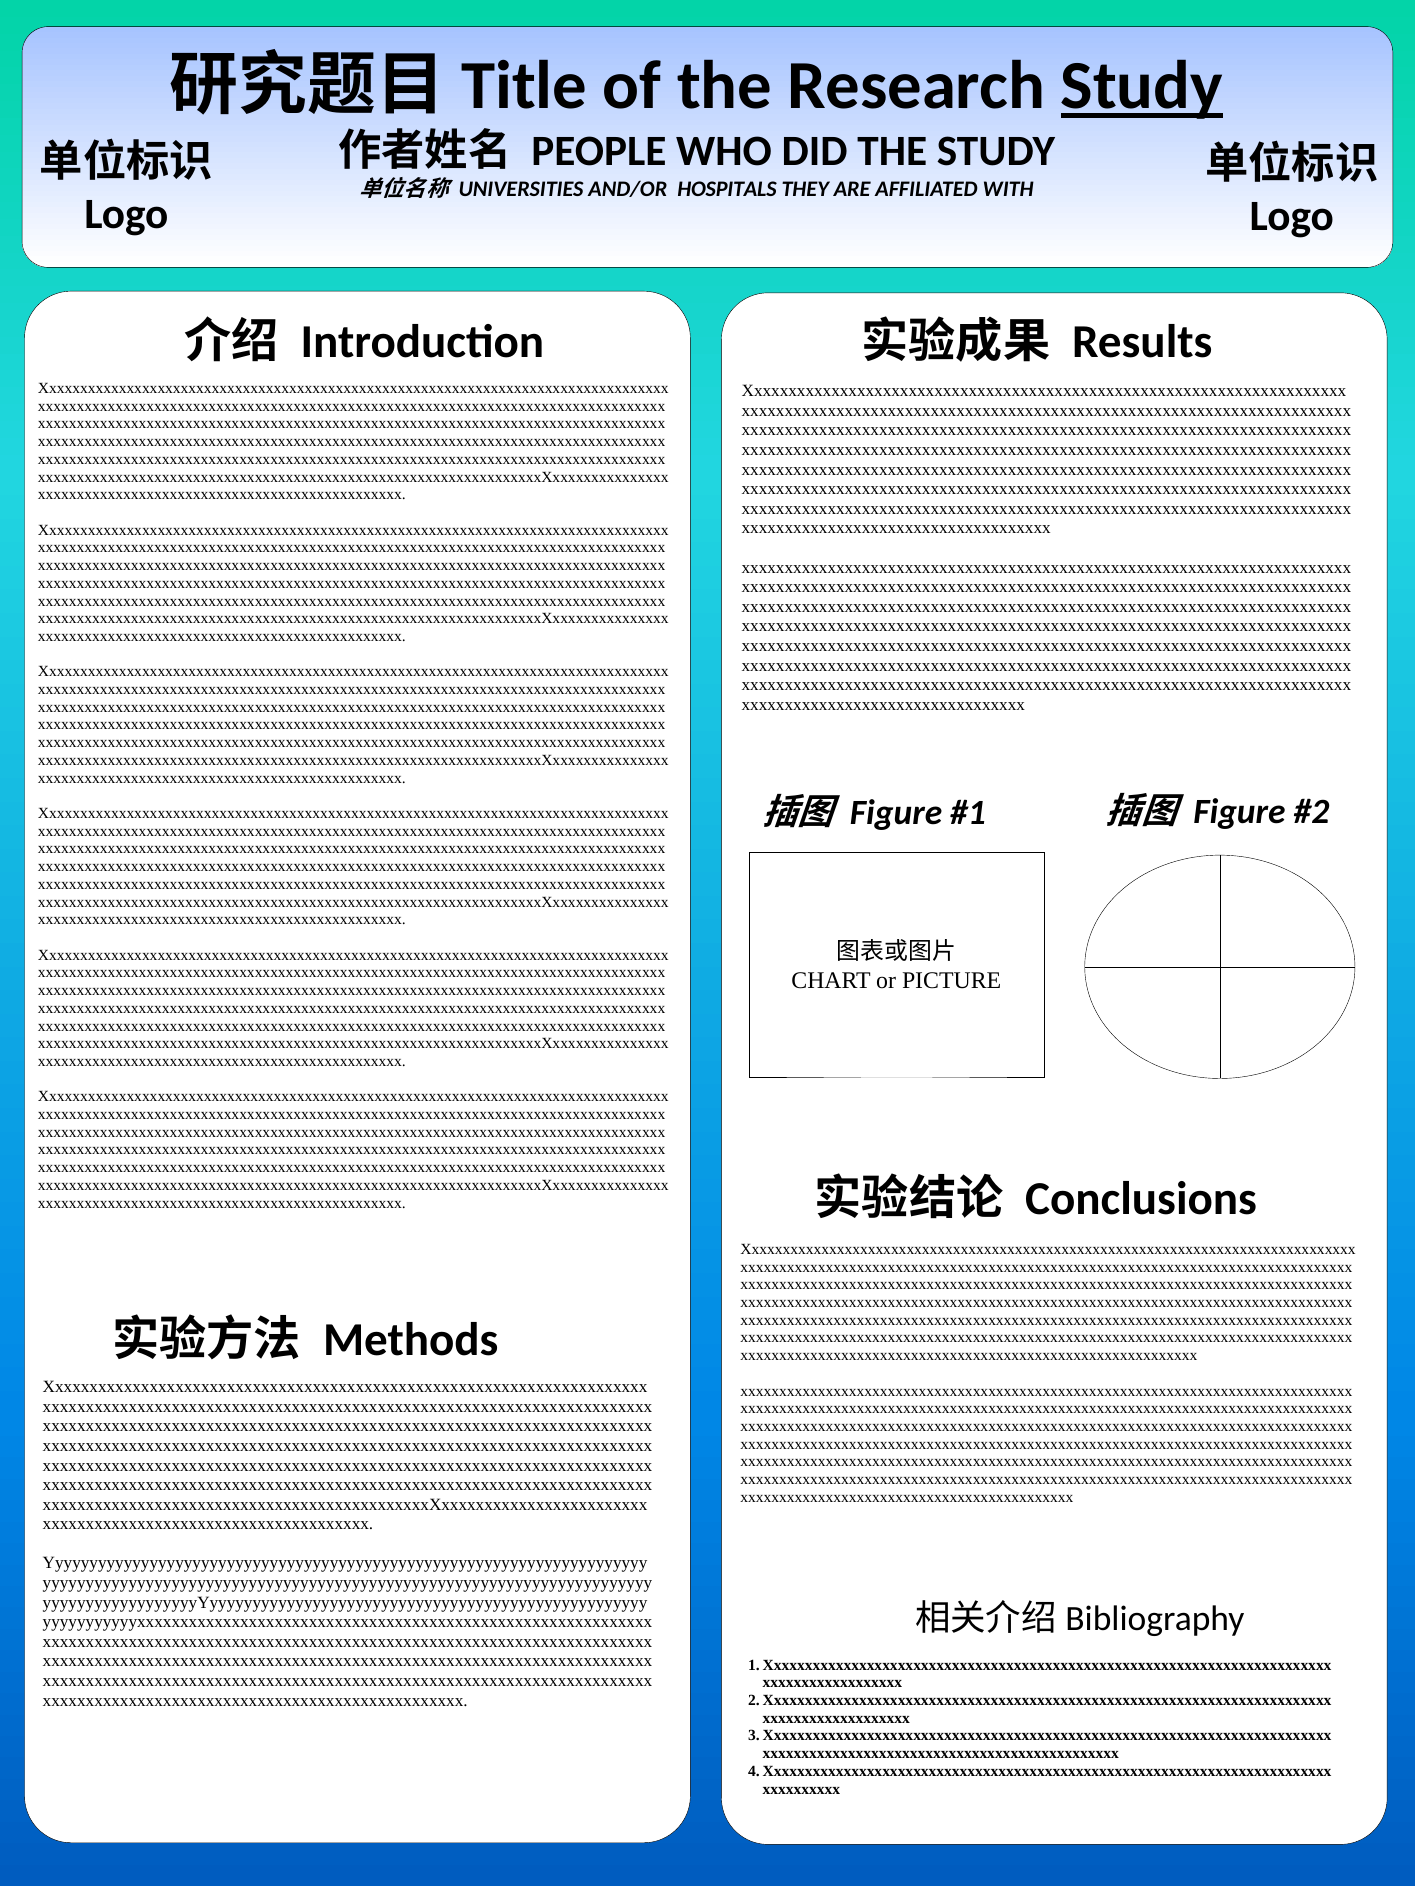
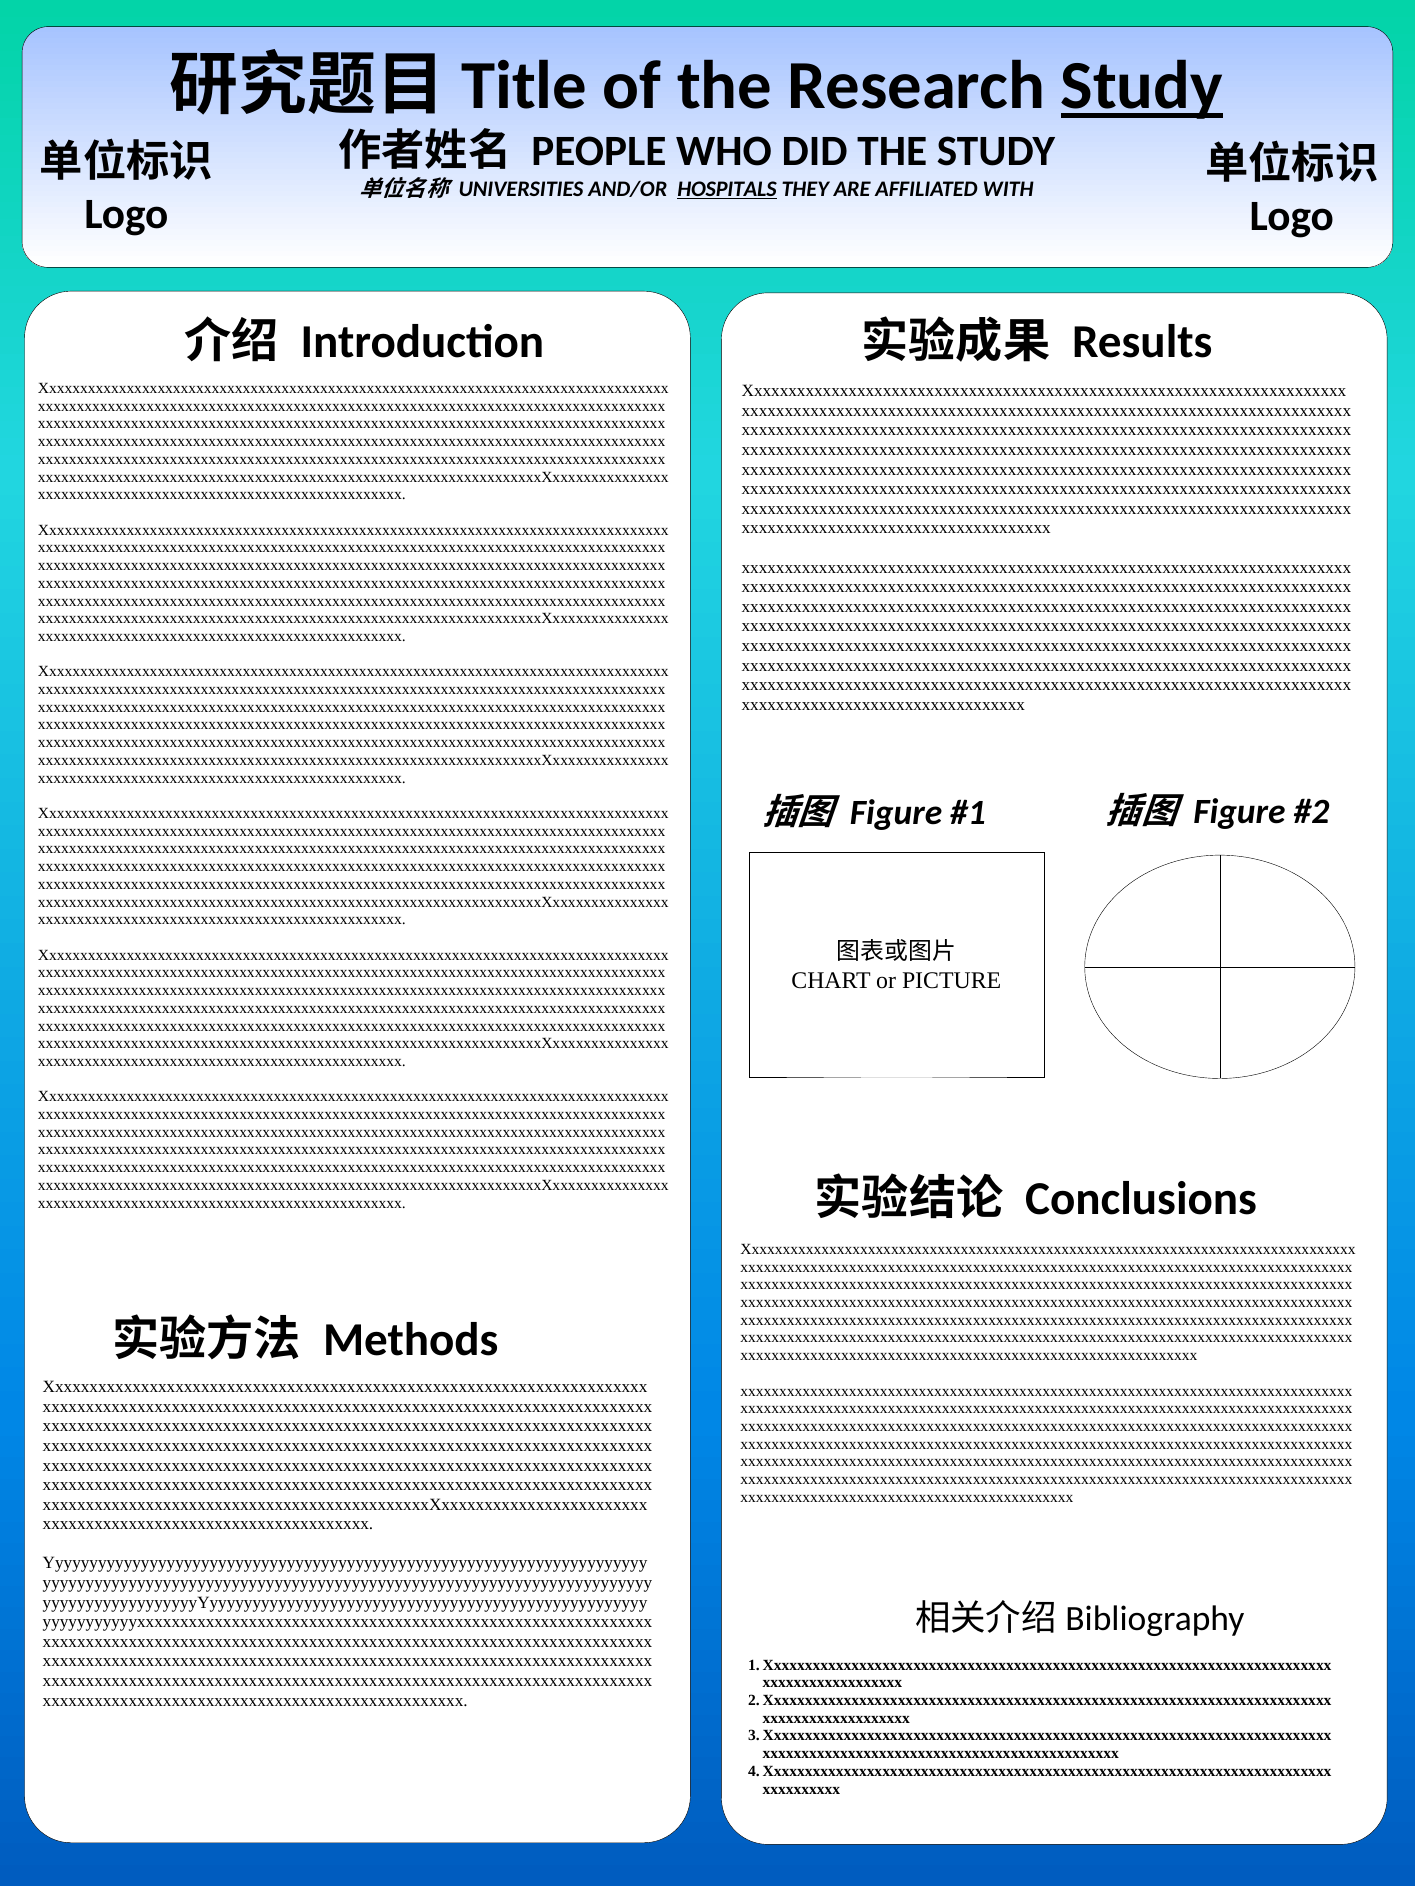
HOSPITALS underline: none -> present
